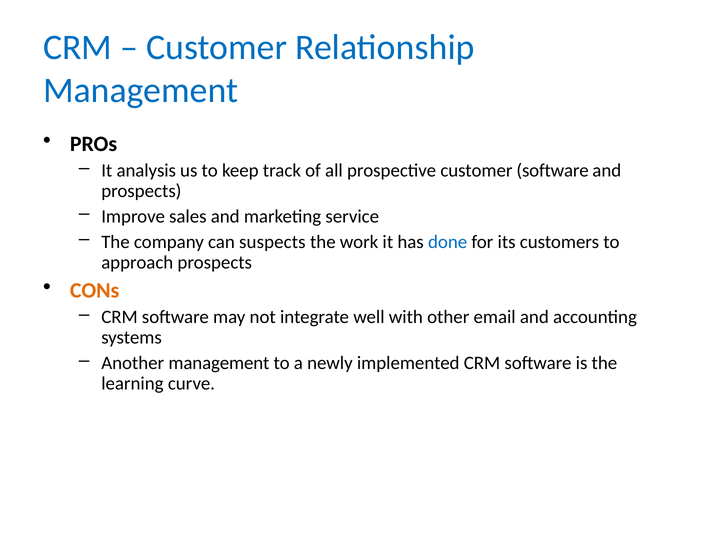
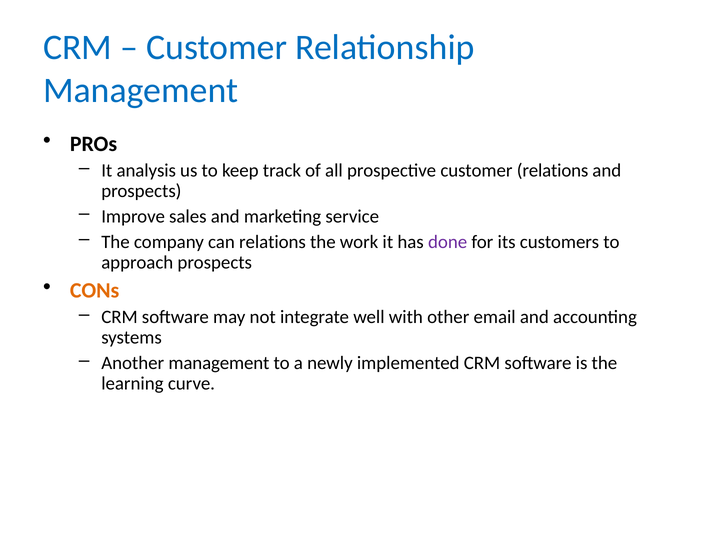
customer software: software -> relations
can suspects: suspects -> relations
done colour: blue -> purple
